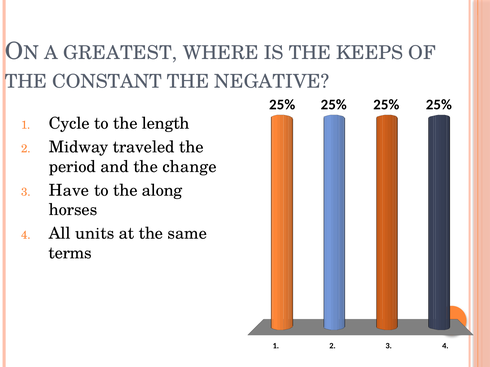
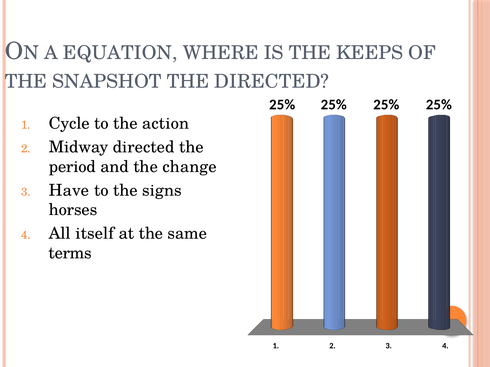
GREATEST: GREATEST -> EQUATION
CONSTANT: CONSTANT -> SNAPSHOT
THE NEGATIVE: NEGATIVE -> DIRECTED
length: length -> action
Midway traveled: traveled -> directed
along: along -> signs
units: units -> itself
